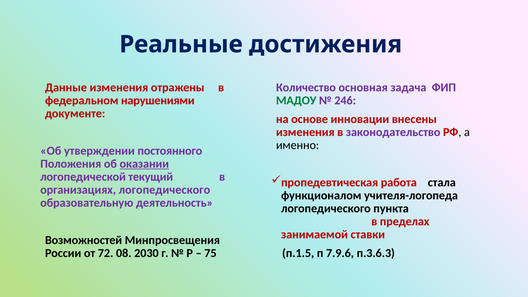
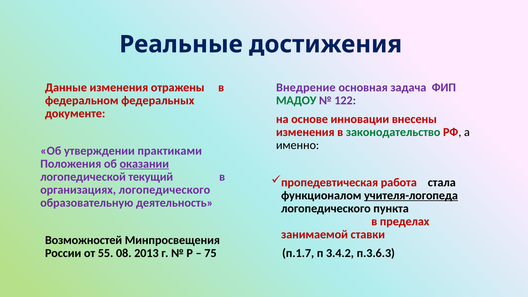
Количество: Количество -> Внедрение
нарушениями: нарушениями -> федеральных
246: 246 -> 122
законодательство colour: purple -> green
постоянного: постоянного -> практиками
учителя-логопеда underline: none -> present
72: 72 -> 55
2030: 2030 -> 2013
п.1.5: п.1.5 -> п.1.7
7.9.6: 7.9.6 -> 3.4.2
